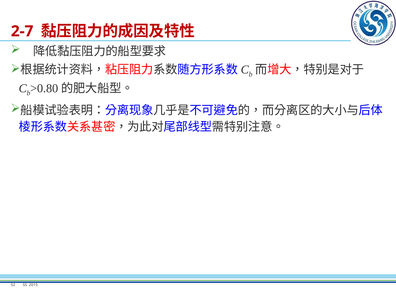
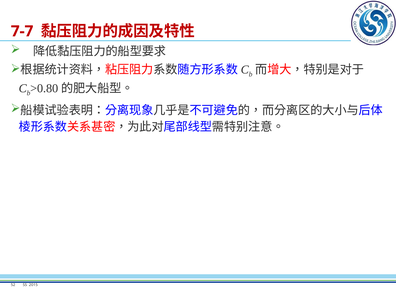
2-7: 2-7 -> 7-7
